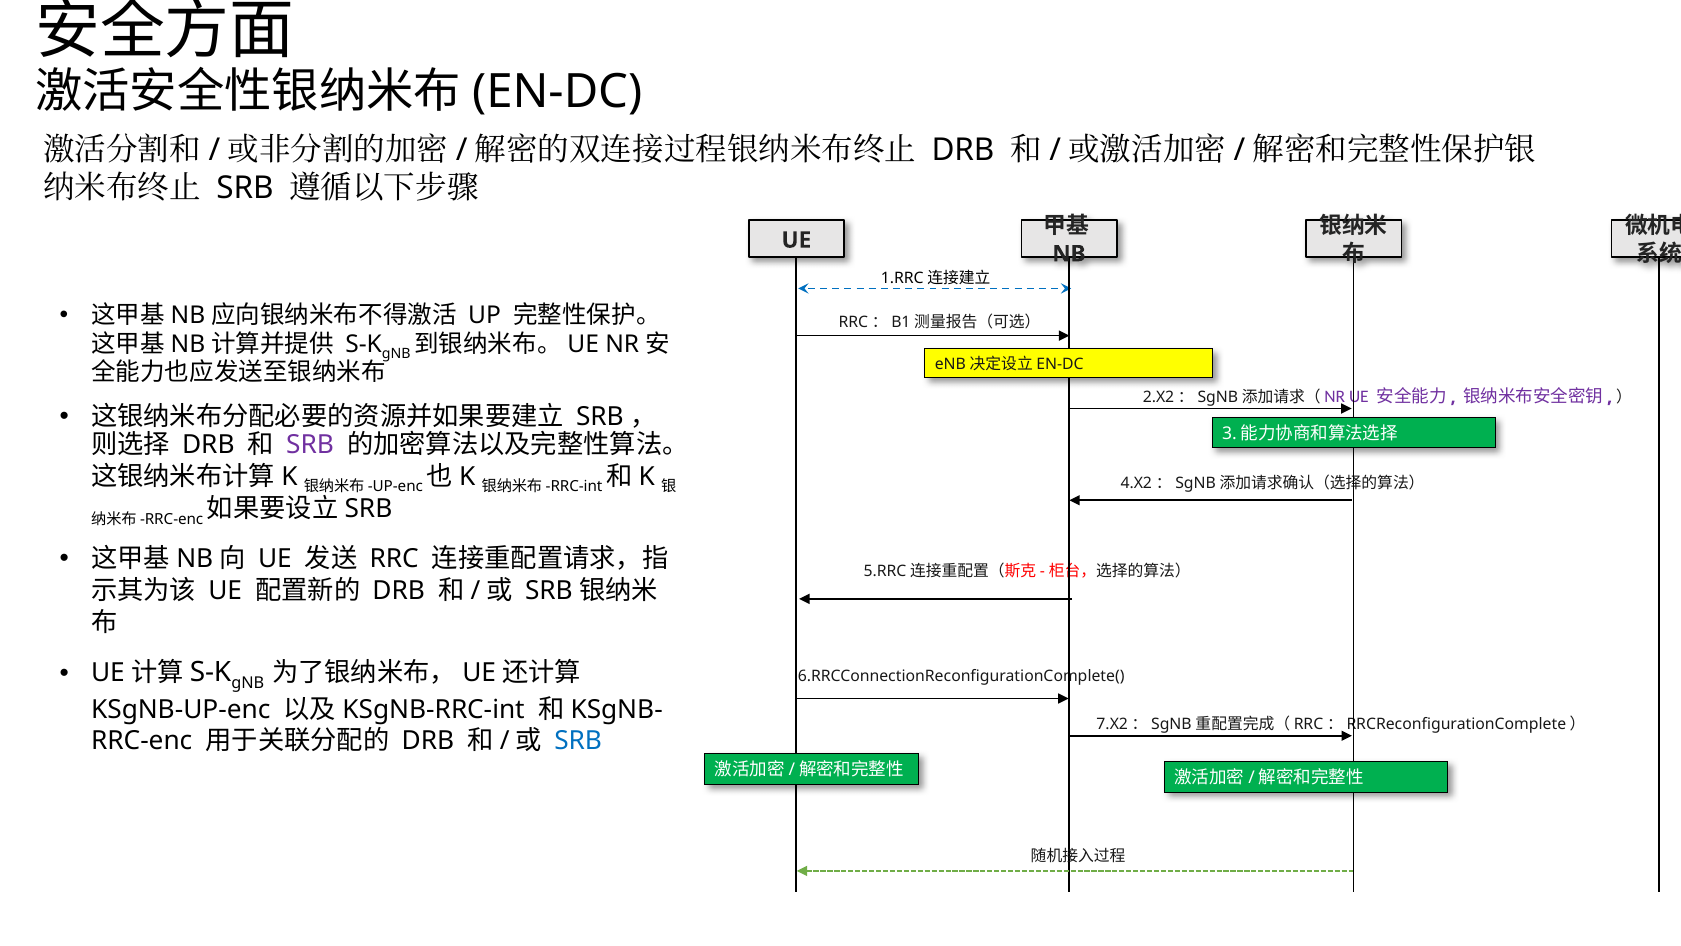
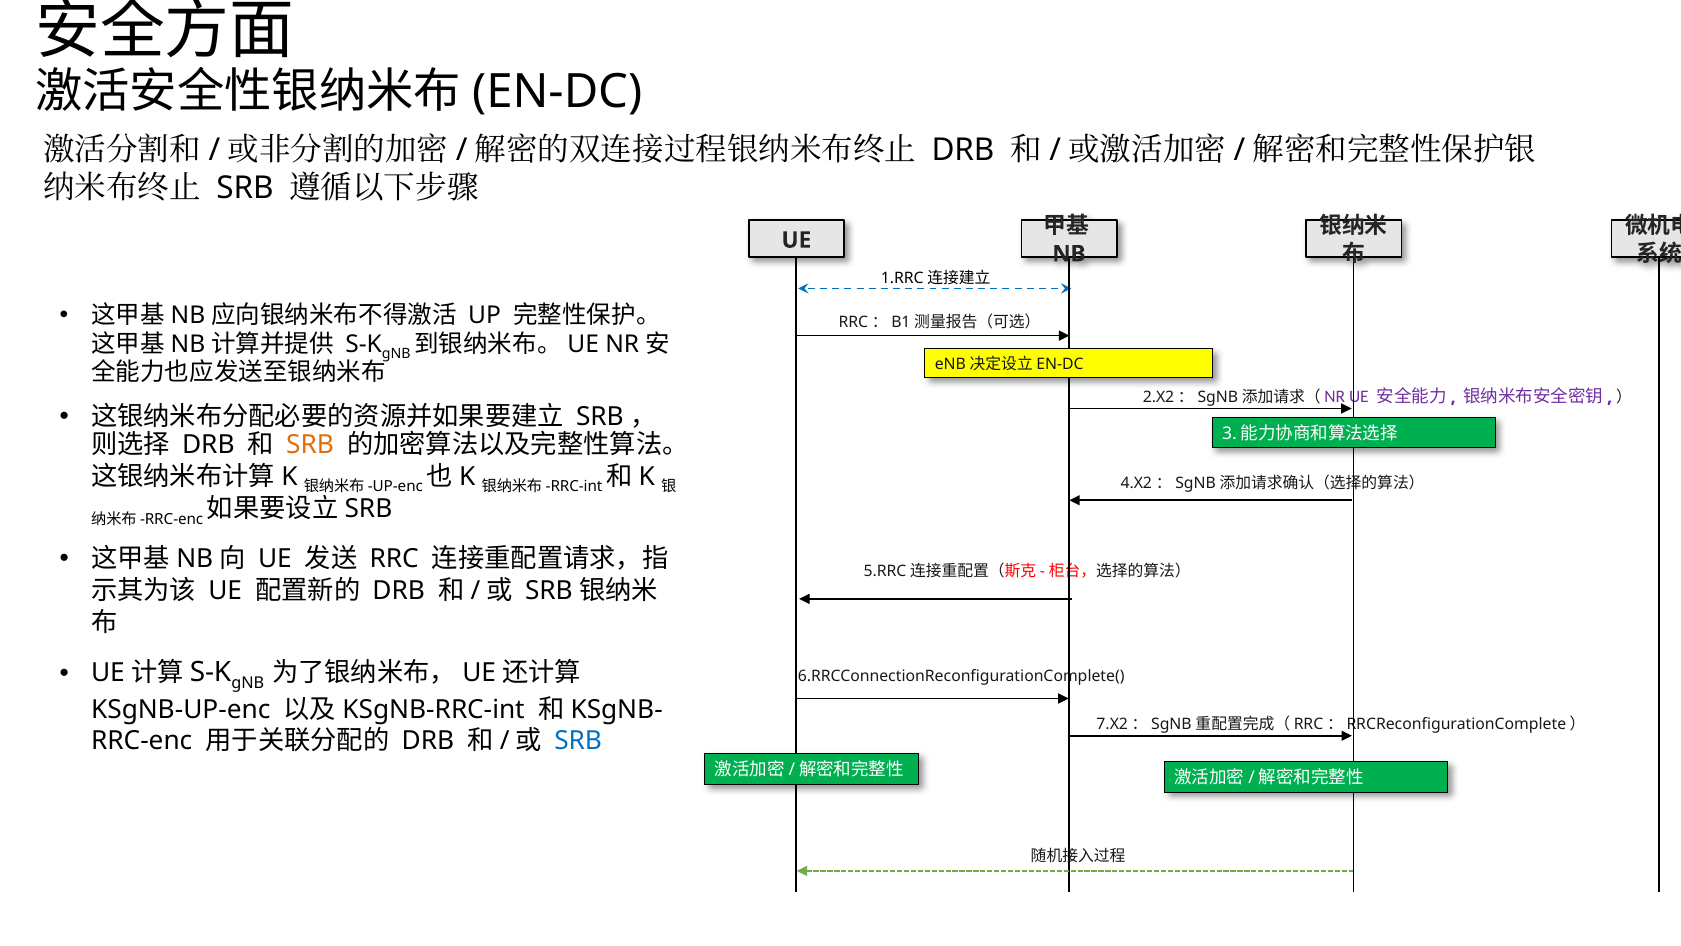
SRB at (310, 445) colour: purple -> orange
